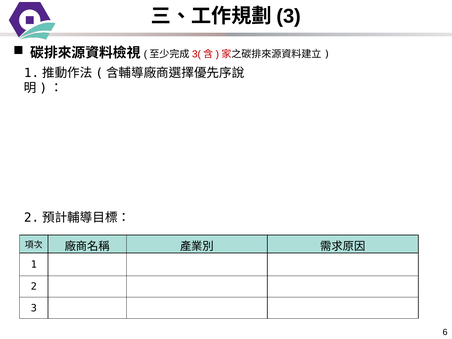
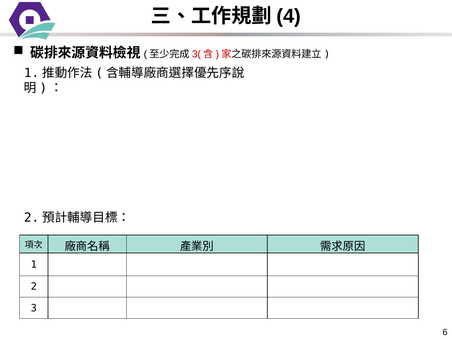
3 at (289, 16): 3 -> 4
